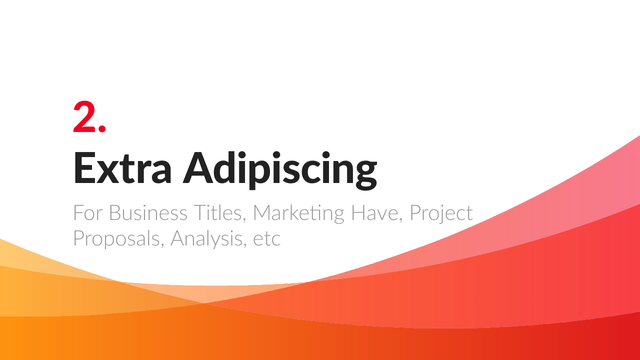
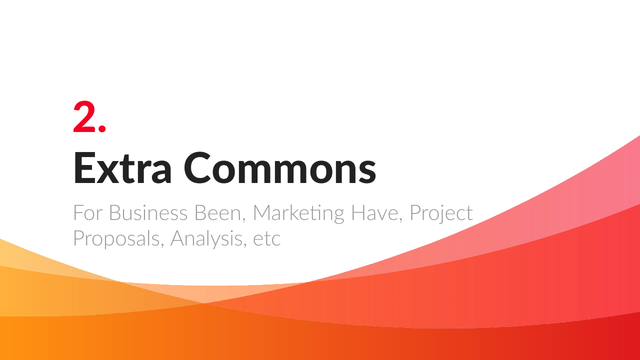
Adipiscing: Adipiscing -> Commons
Titles: Titles -> Been
